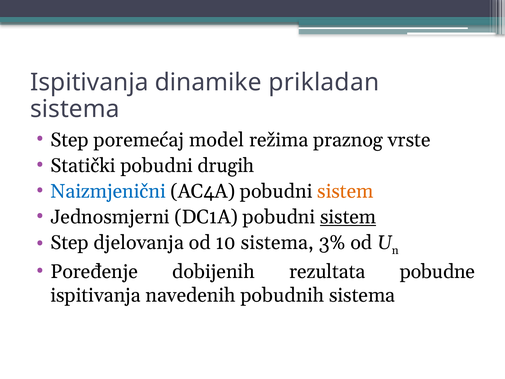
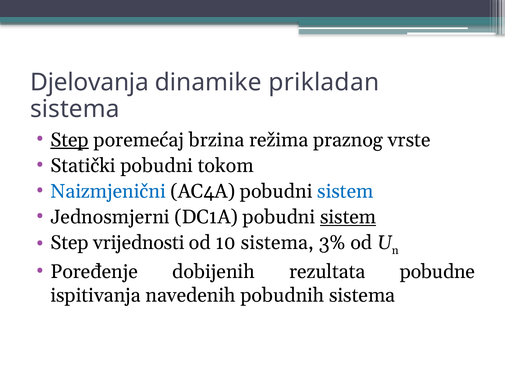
Ispitivanja at (89, 82): Ispitivanja -> Djelovanja
Step at (70, 140) underline: none -> present
model: model -> brzina
drugih: drugih -> tokom
sistem at (345, 191) colour: orange -> blue
djelovanja: djelovanja -> vrijednosti
